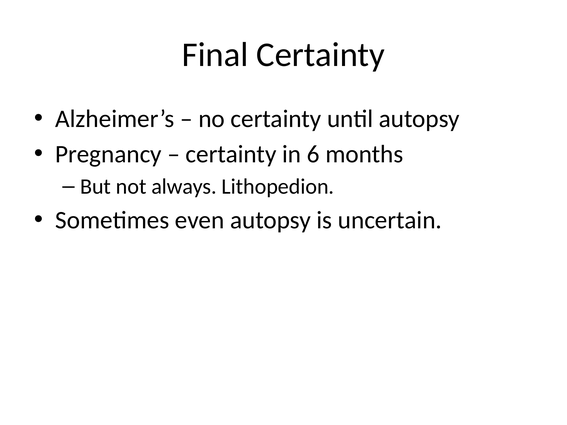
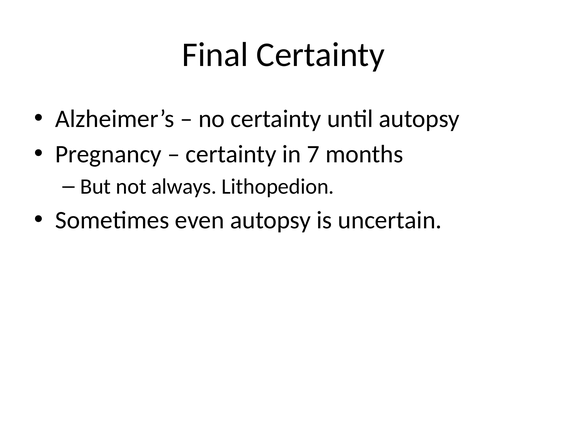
6: 6 -> 7
